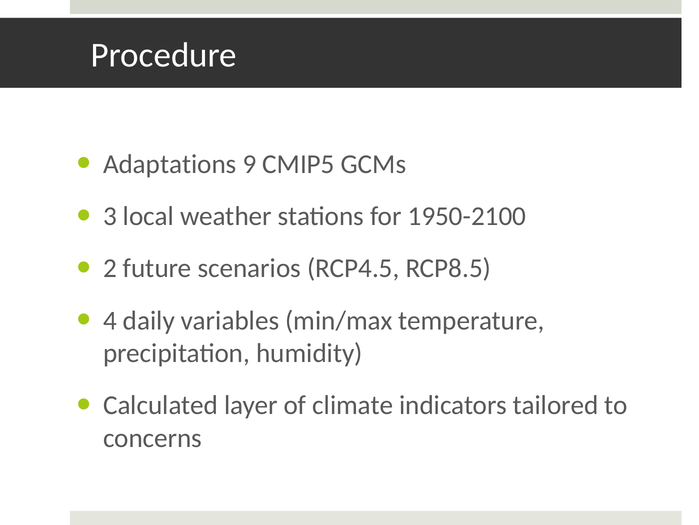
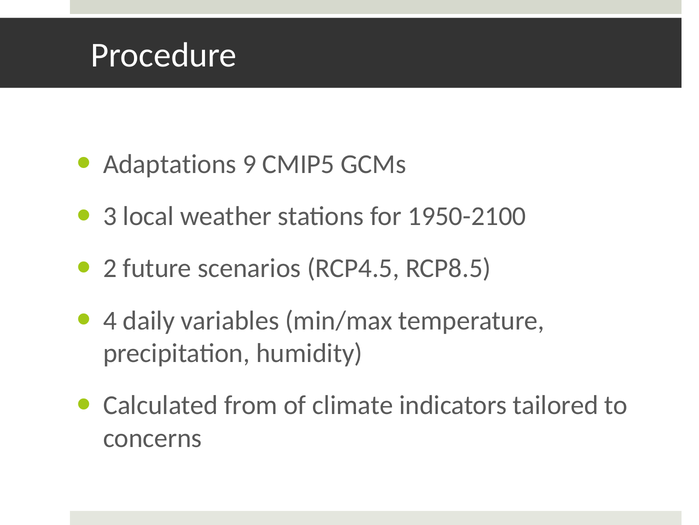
layer: layer -> from
